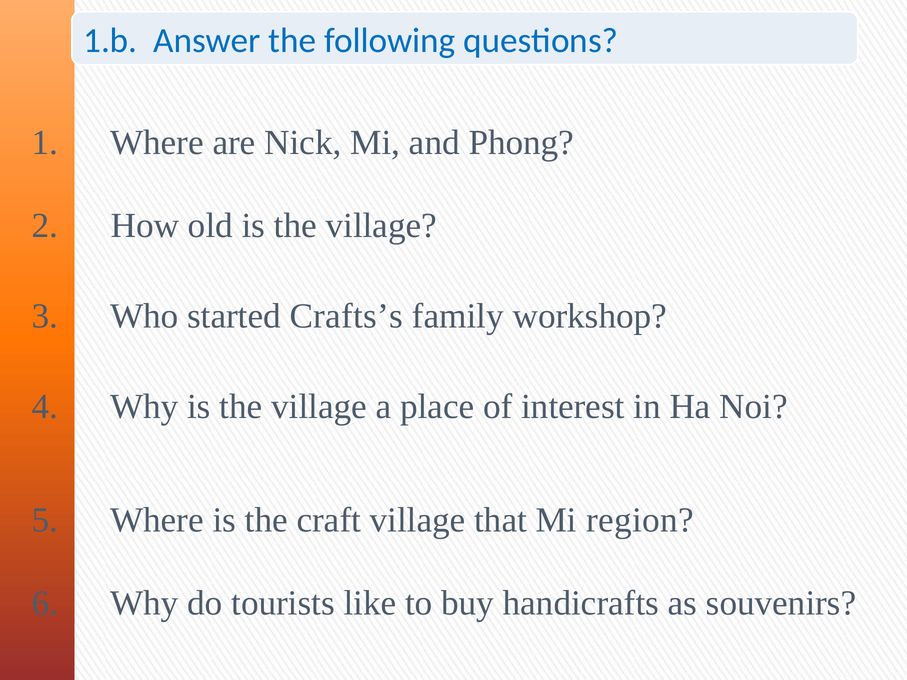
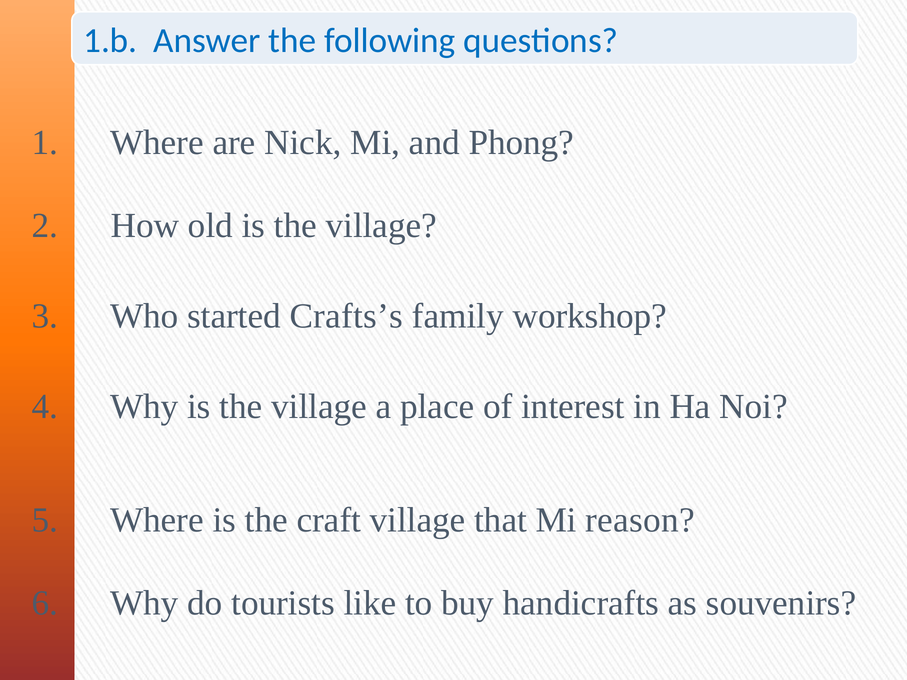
region: region -> reason
